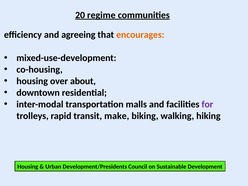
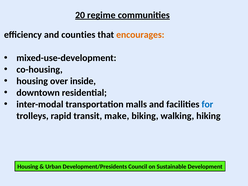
agreeing: agreeing -> counties
about: about -> inside
for colour: purple -> blue
